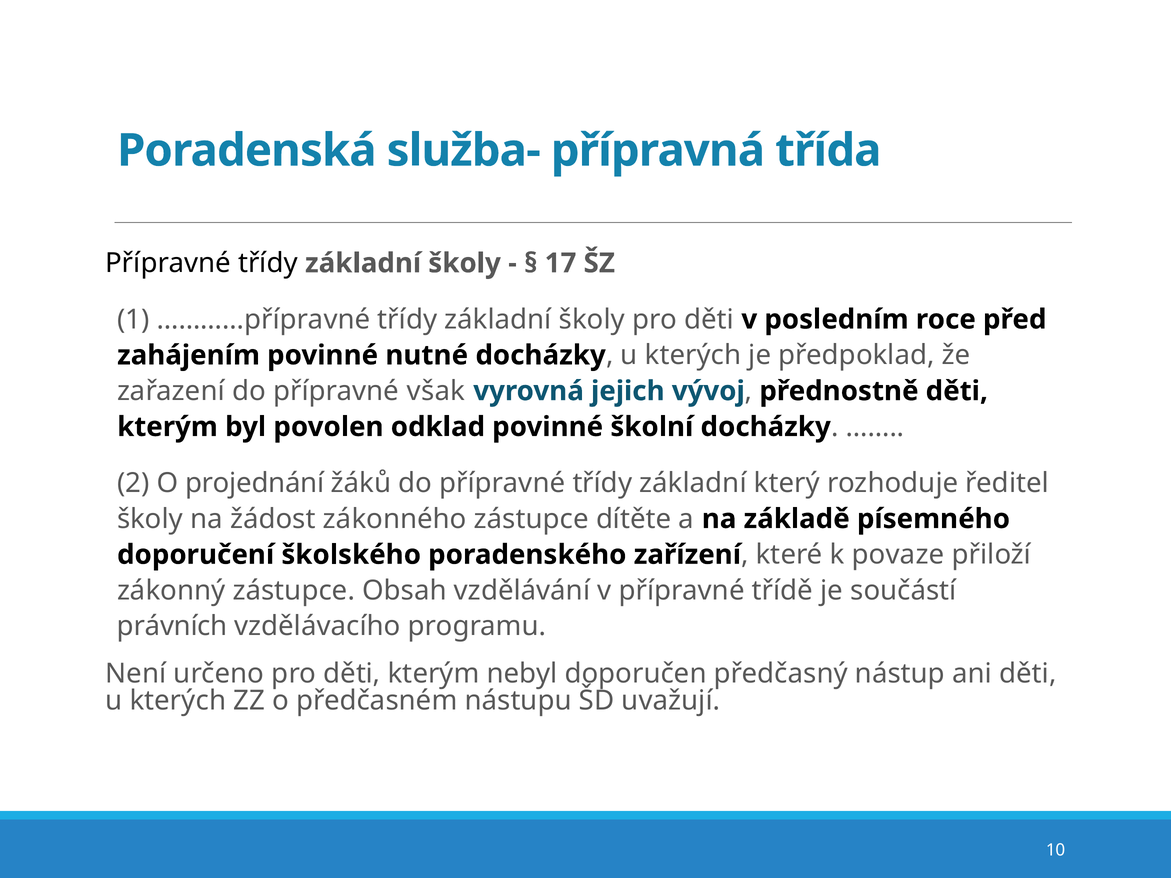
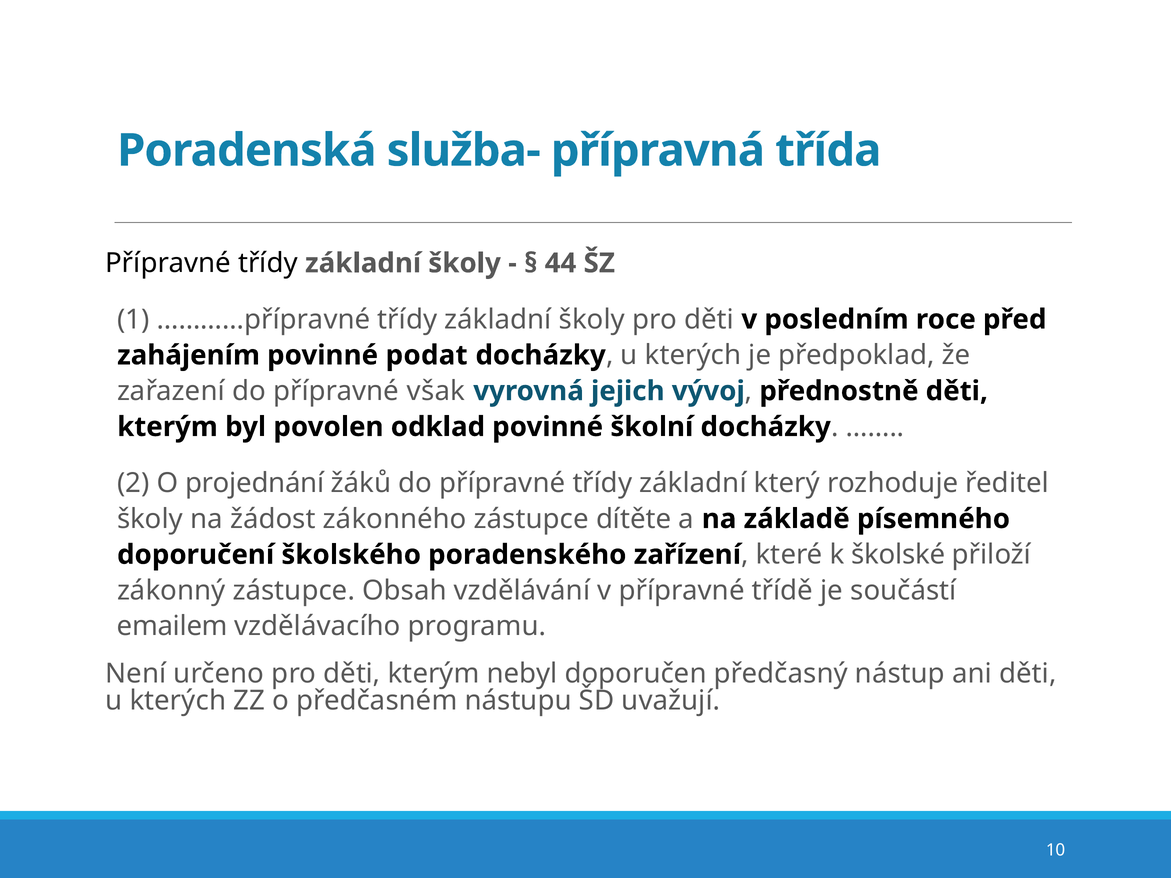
17: 17 -> 44
nutné: nutné -> podat
povaze: povaze -> školské
právních: právních -> emailem
